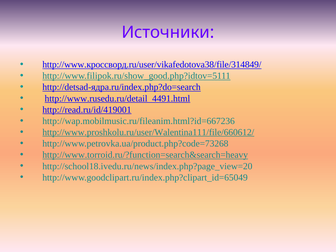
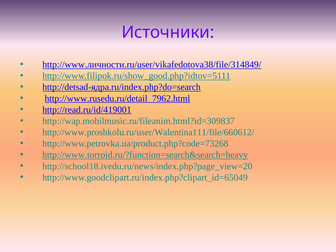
http://www.кроссворд.ru/user/vikafedotova38/file/314849/: http://www.кроссворд.ru/user/vikafedotova38/file/314849/ -> http://www.личности.ru/user/vikafedotova38/file/314849/
http://www.rusedu.ru/detail_4491.html: http://www.rusedu.ru/detail_4491.html -> http://www.rusedu.ru/detail_7962.html
http://wap.mobilmusic.ru/fileanim.html?id=667236: http://wap.mobilmusic.ru/fileanim.html?id=667236 -> http://wap.mobilmusic.ru/fileanim.html?id=309837
http://www.proshkolu.ru/user/Walentina111/file/660612/ underline: present -> none
